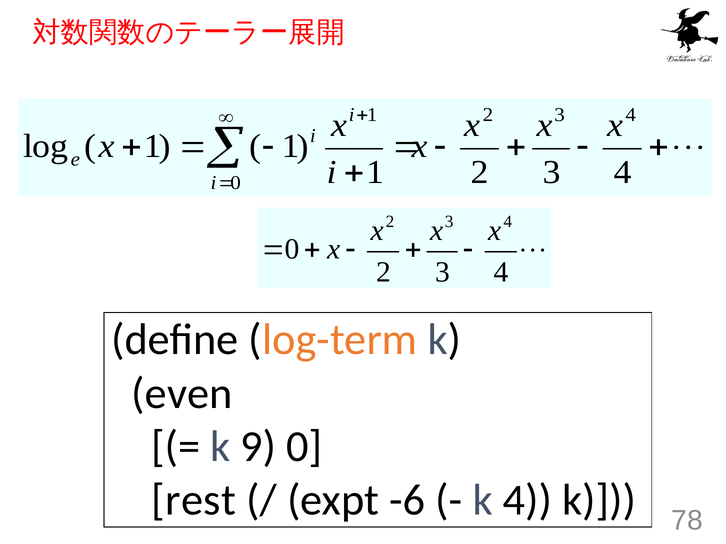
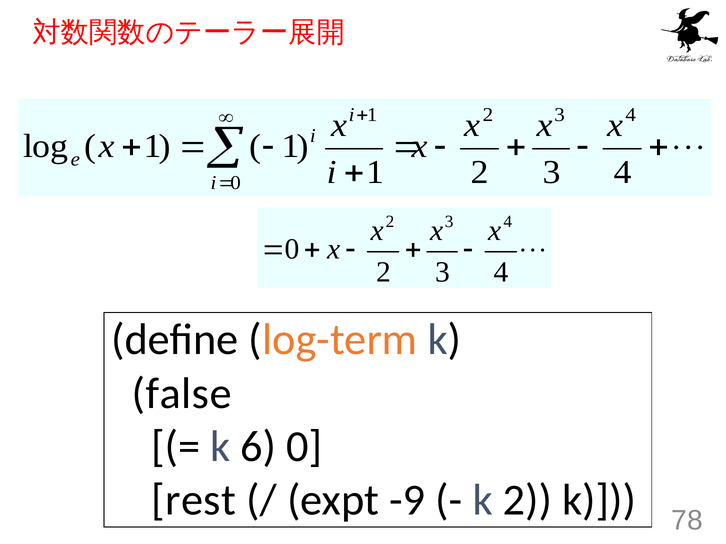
even: even -> false
9: 9 -> 6
-6: -6 -> -9
k 4: 4 -> 2
